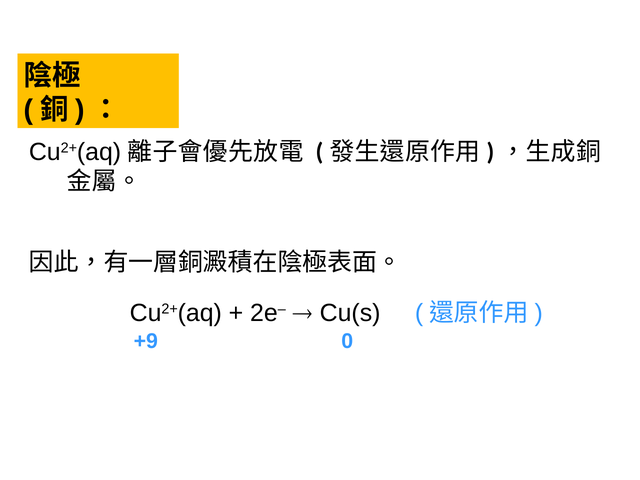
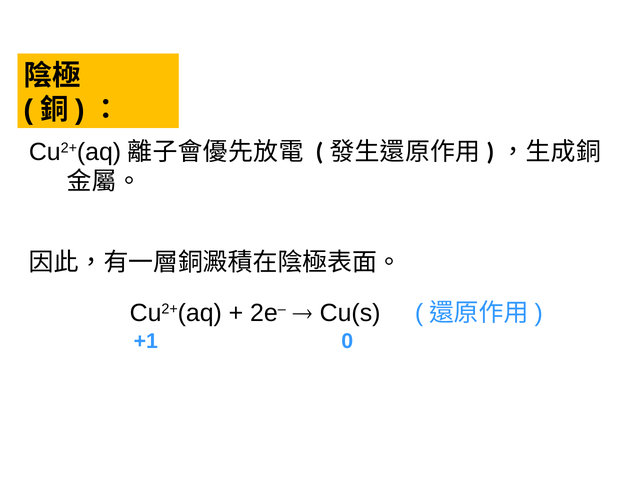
+9: +9 -> +1
